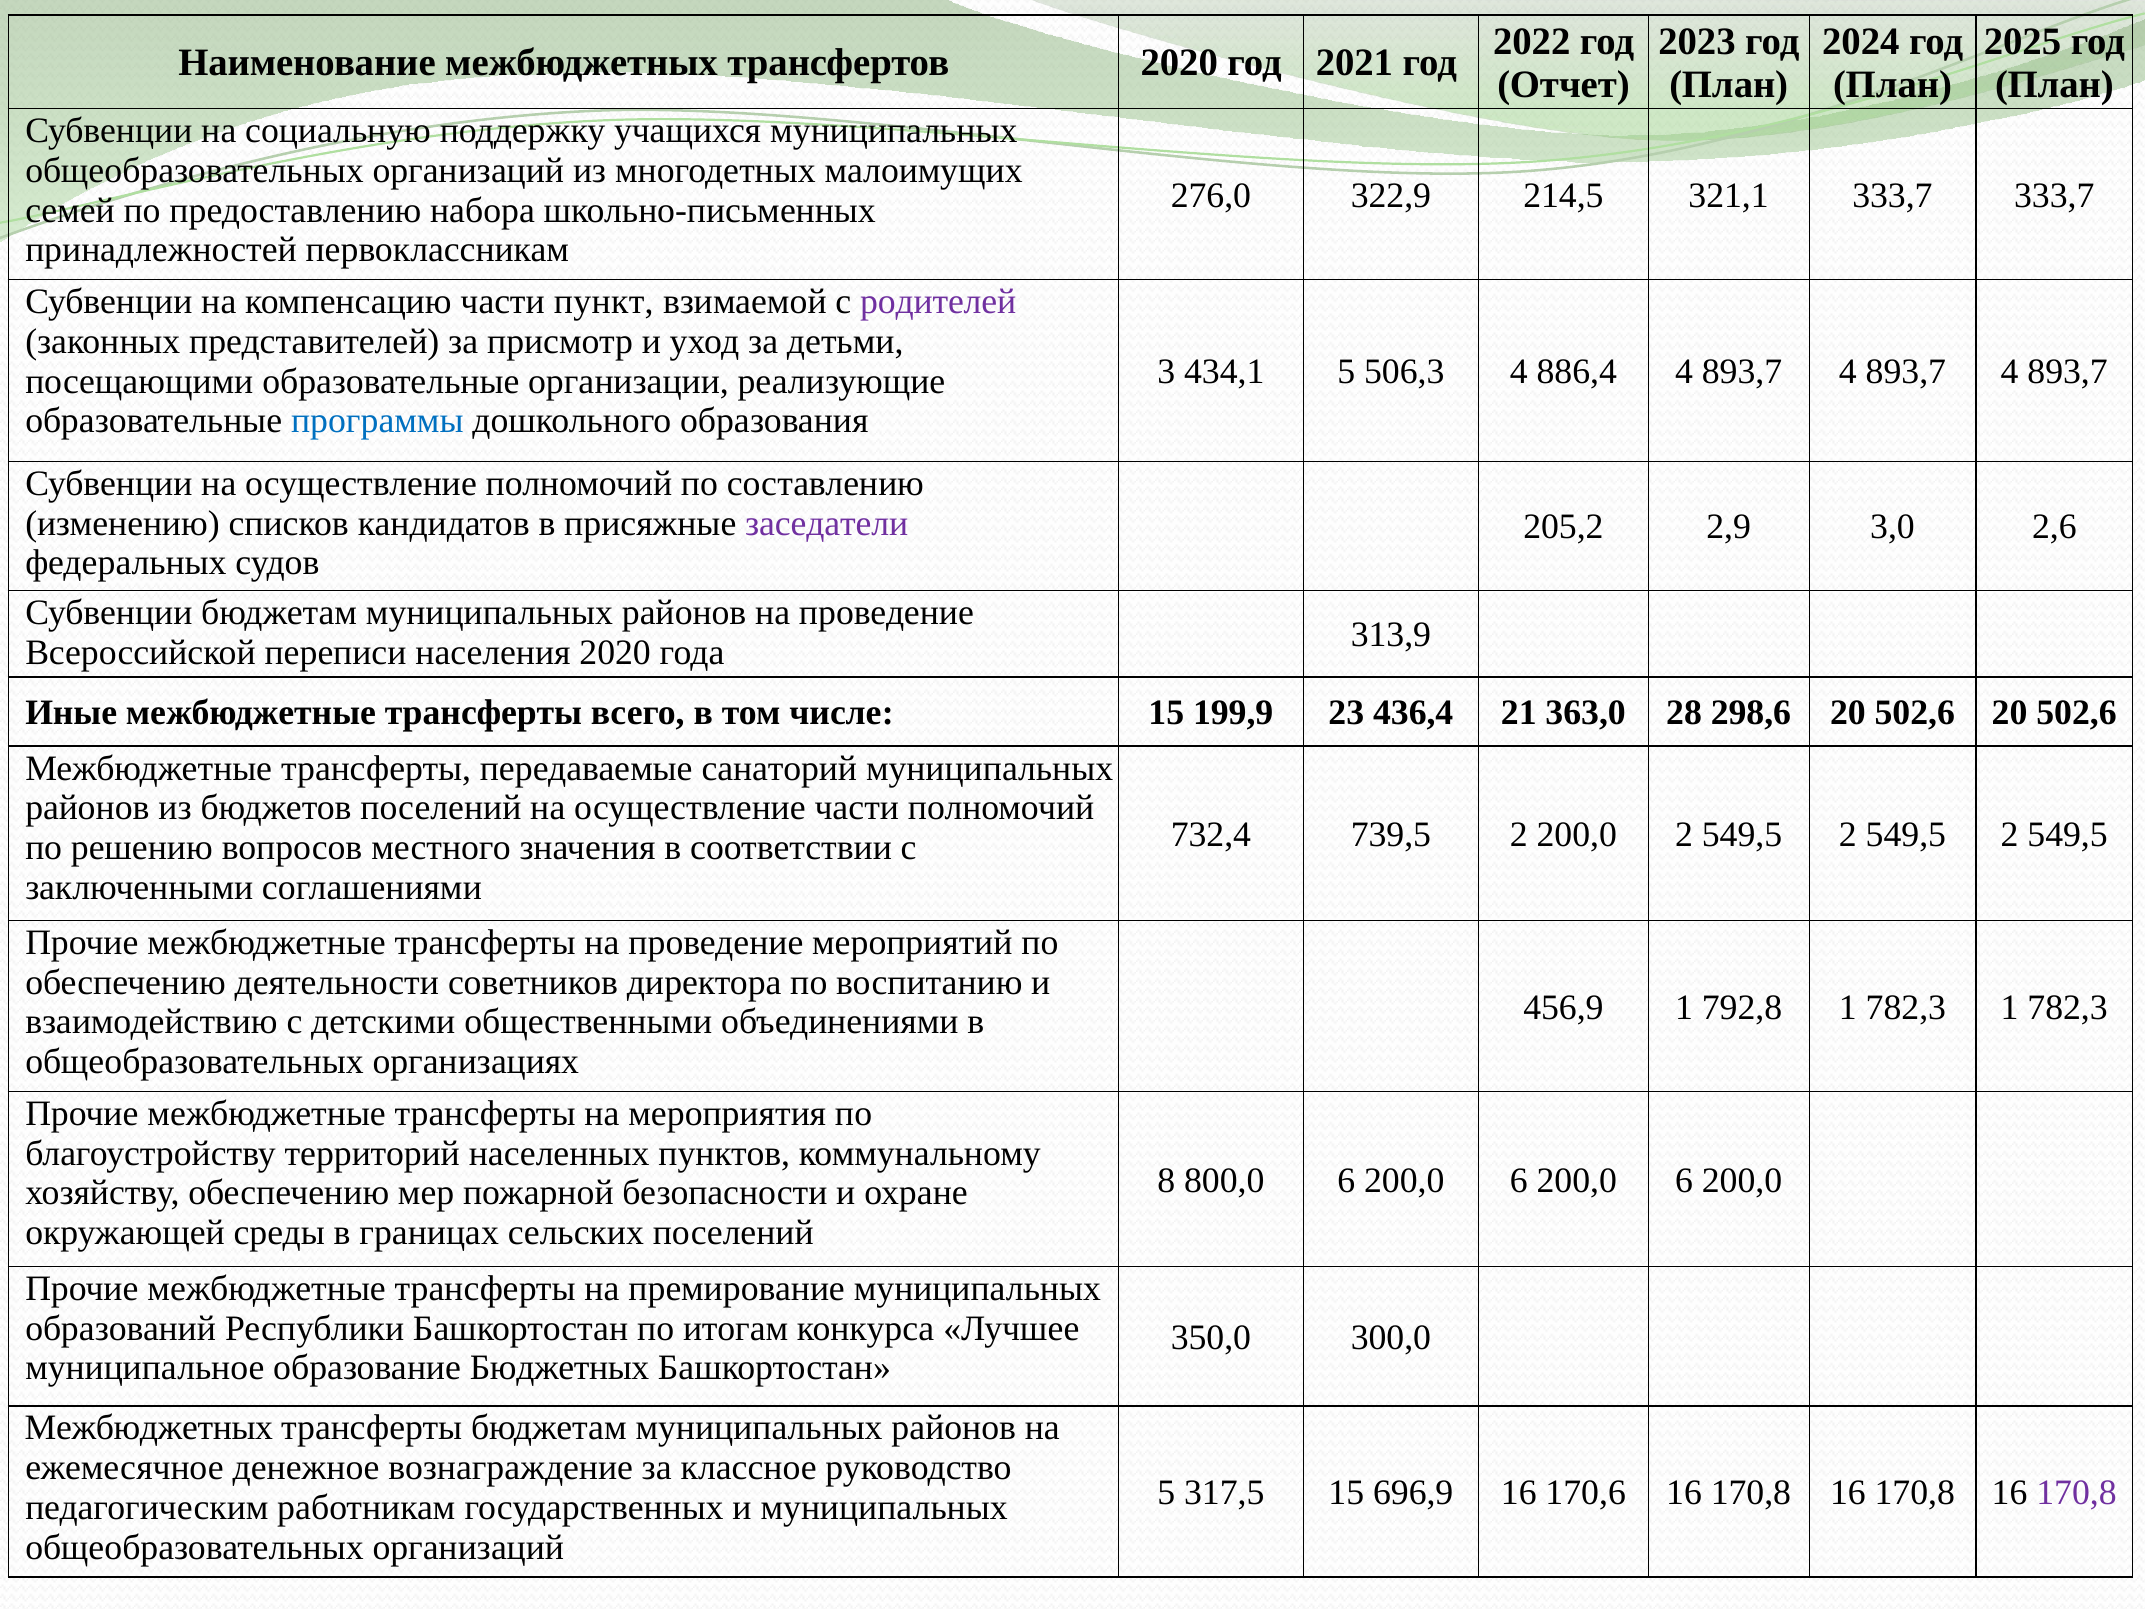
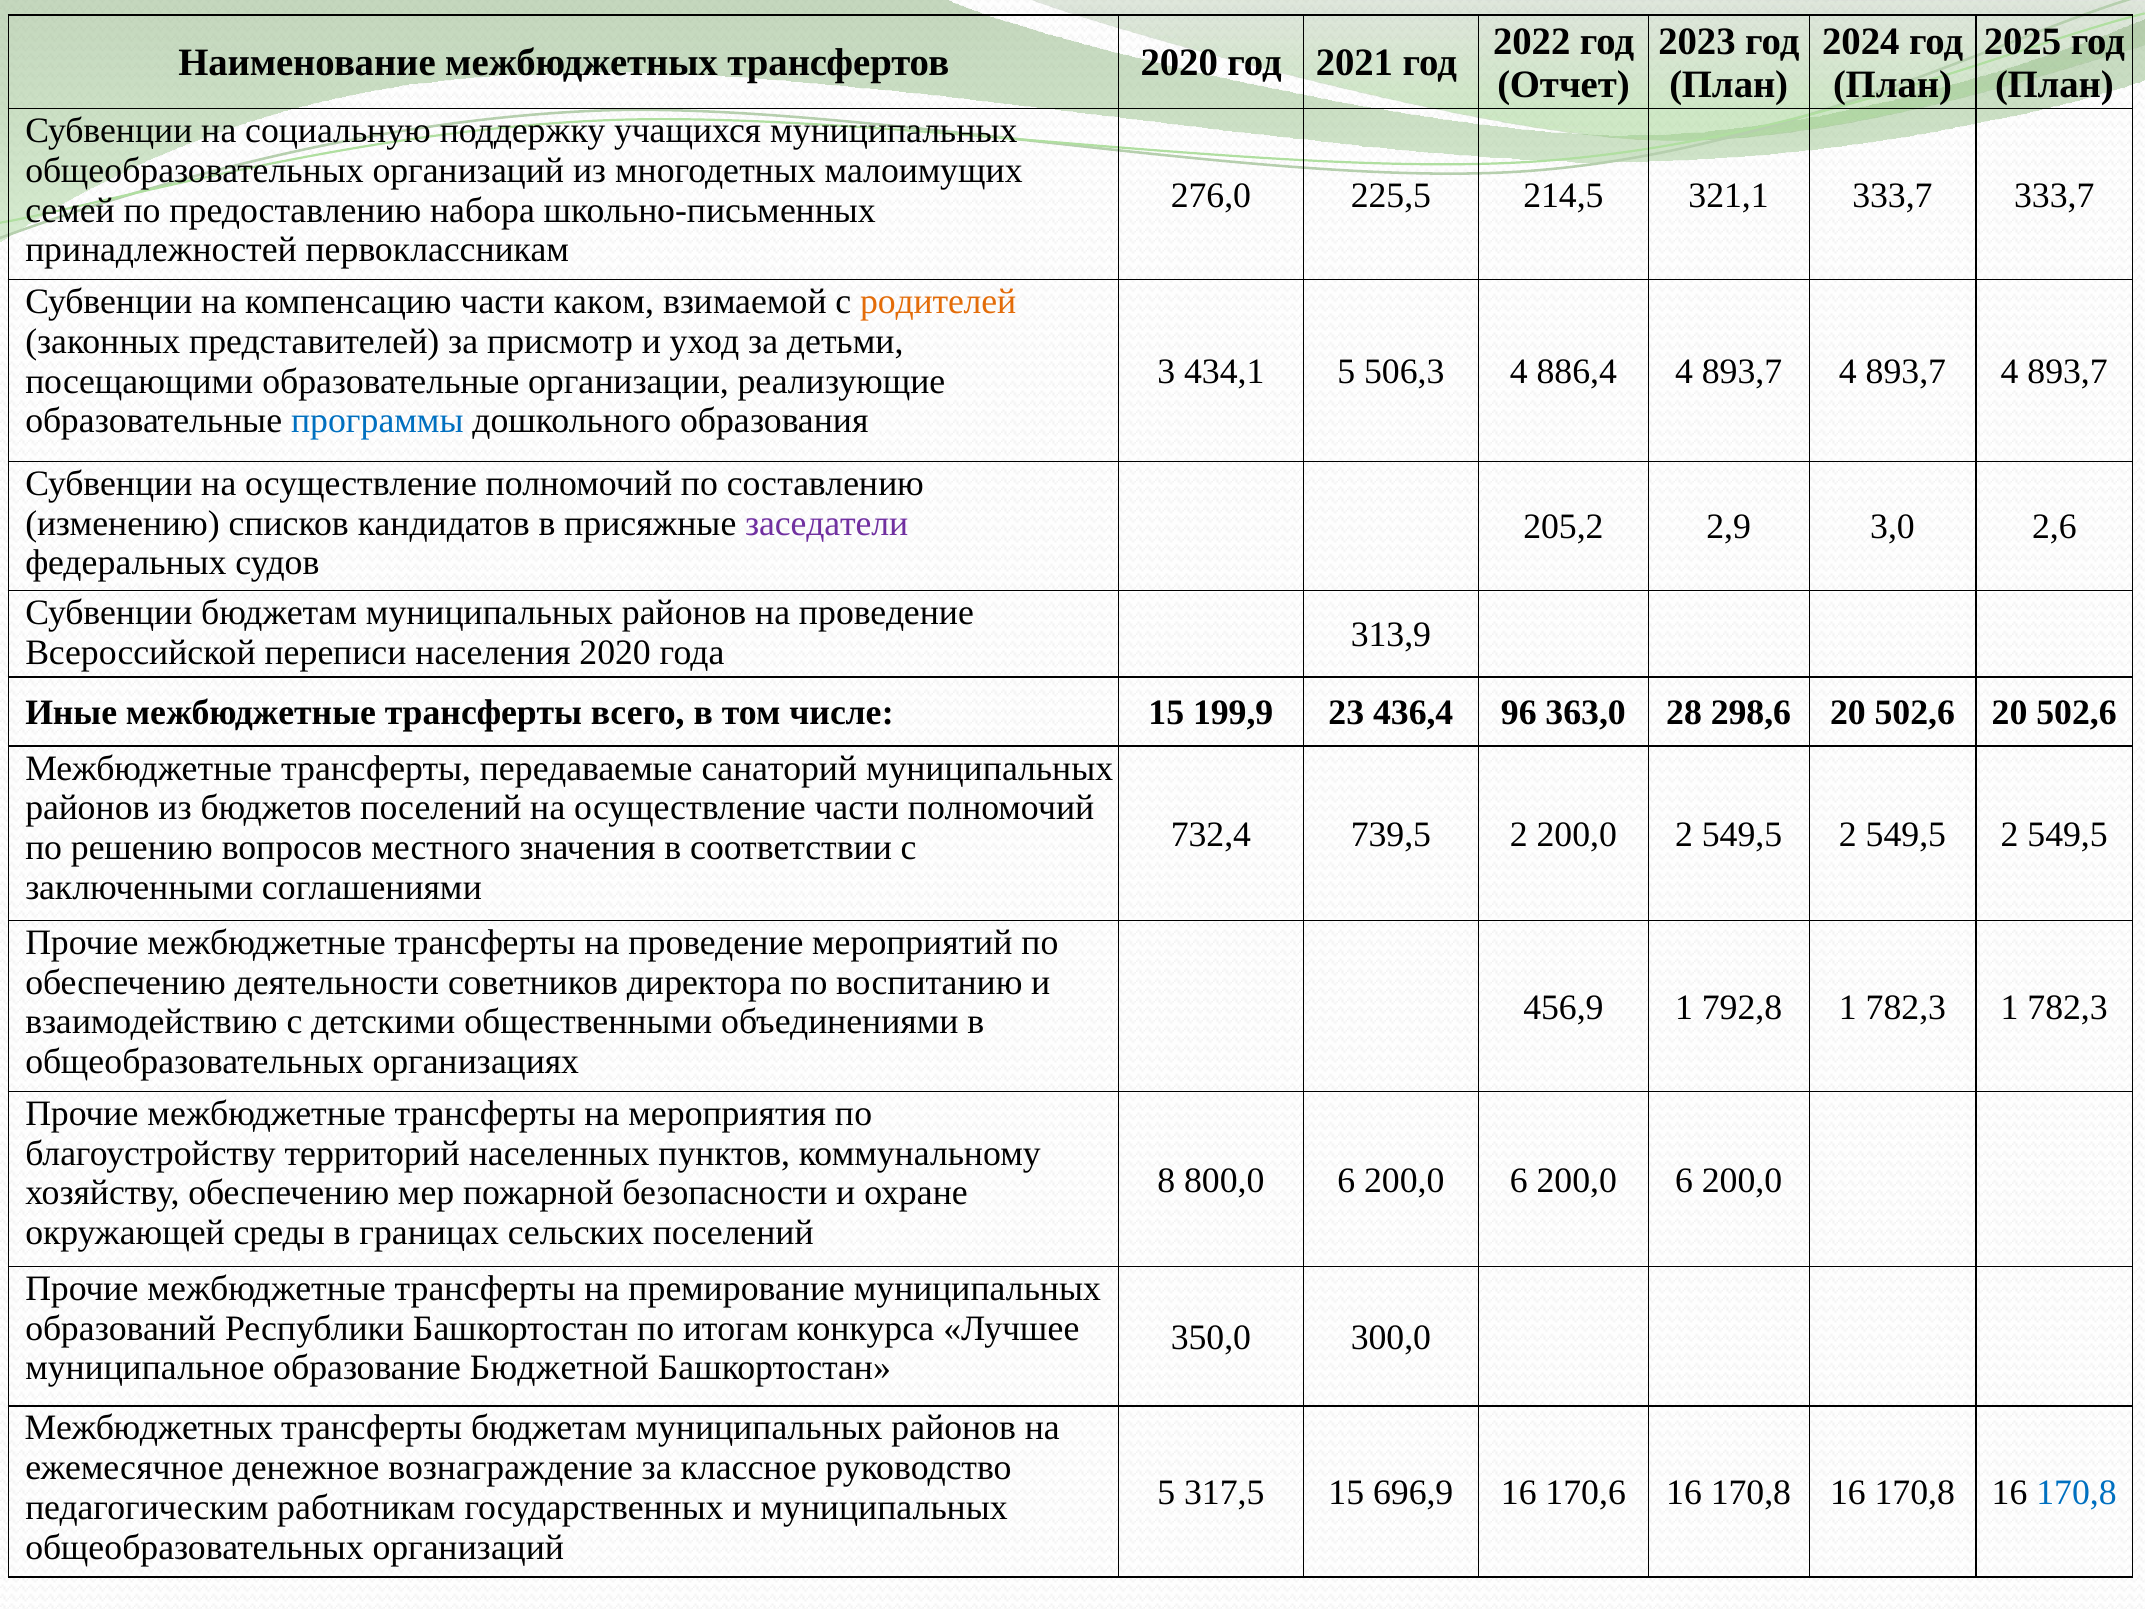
322,9: 322,9 -> 225,5
пункт: пункт -> каком
родителей colour: purple -> orange
21: 21 -> 96
Бюджетных: Бюджетных -> Бюджетной
170,8 at (2076, 1493) colour: purple -> blue
